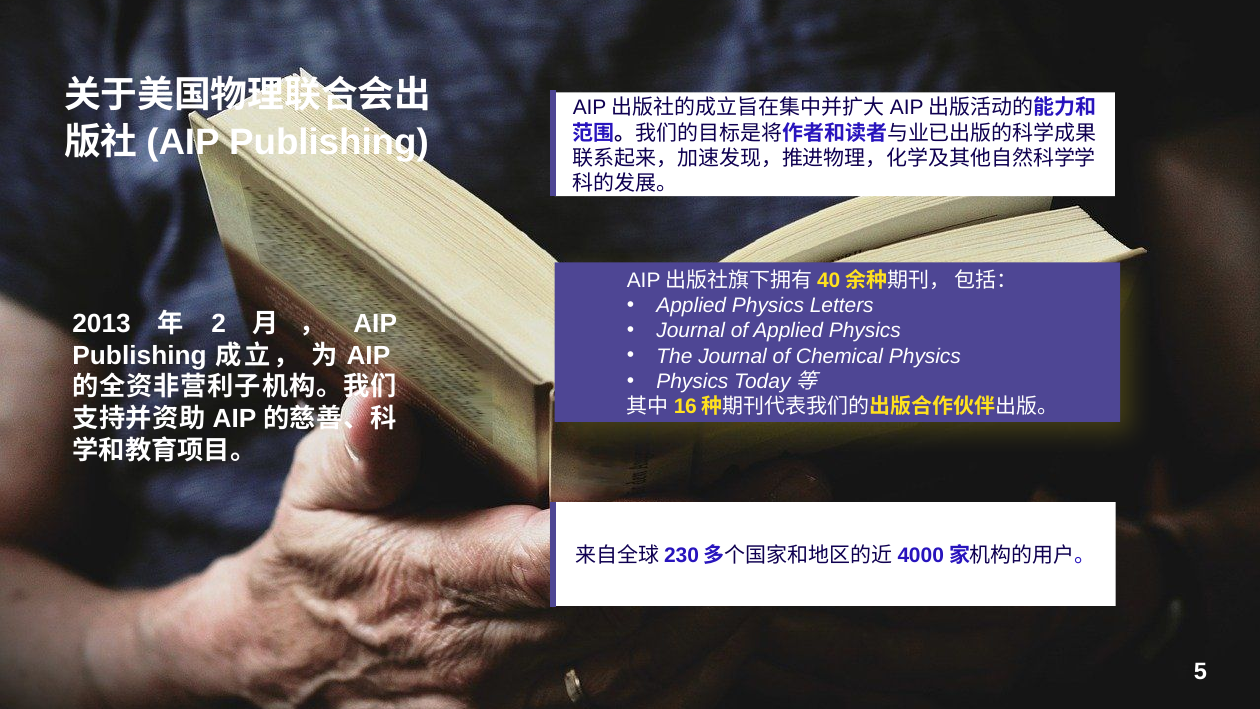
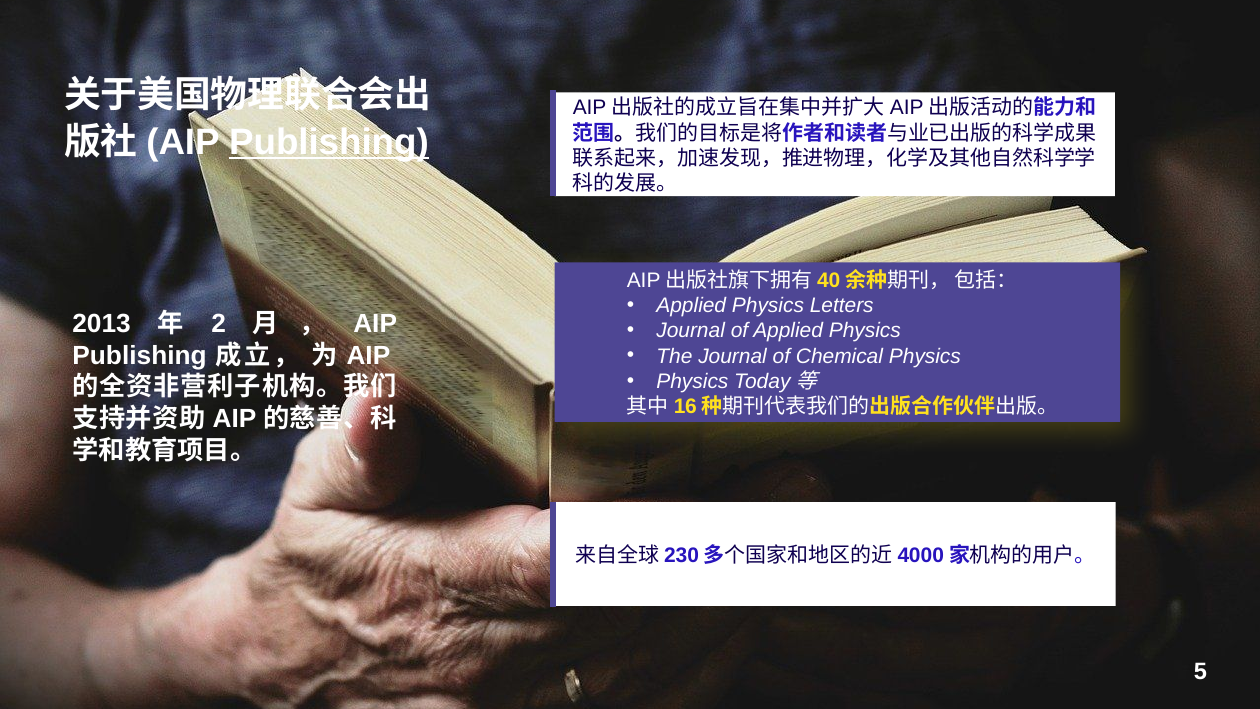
Publishing at (329, 142) underline: none -> present
